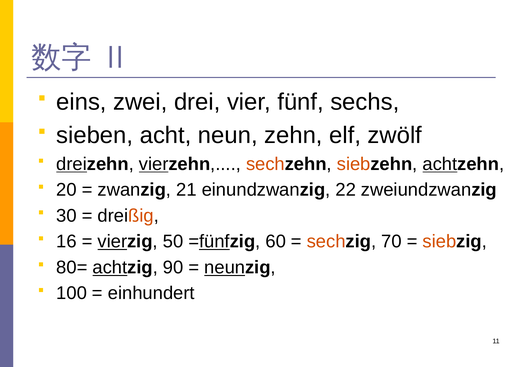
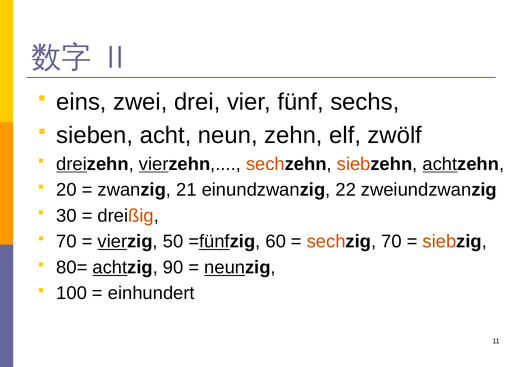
16 at (66, 242): 16 -> 70
